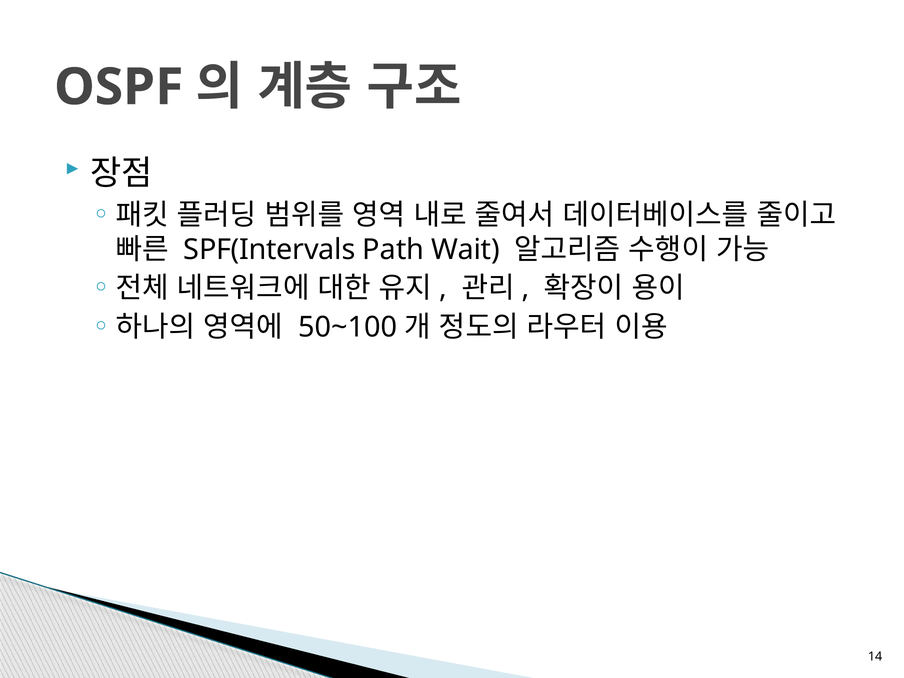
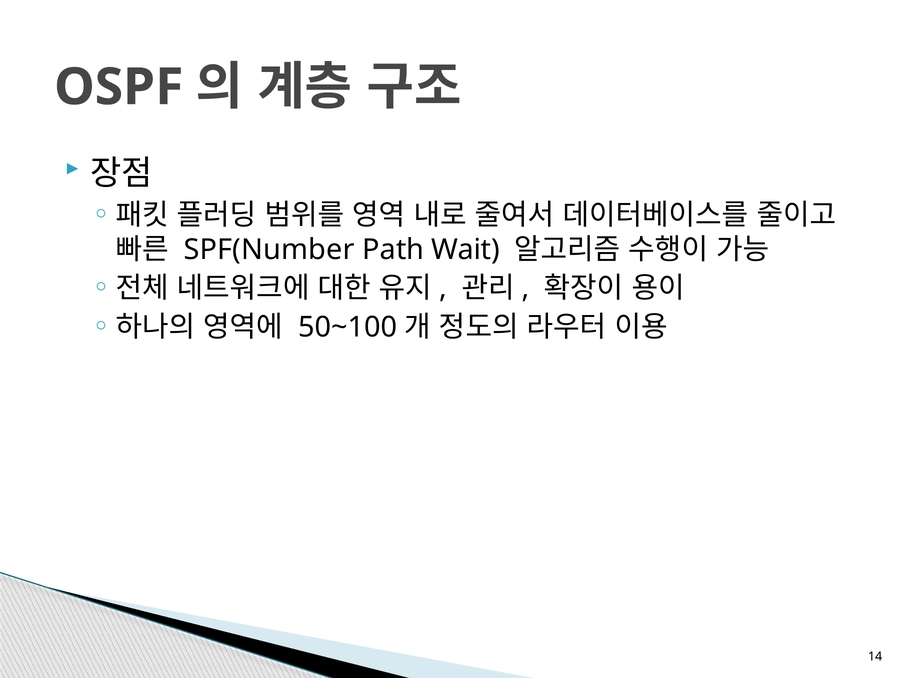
SPF(Intervals: SPF(Intervals -> SPF(Number
